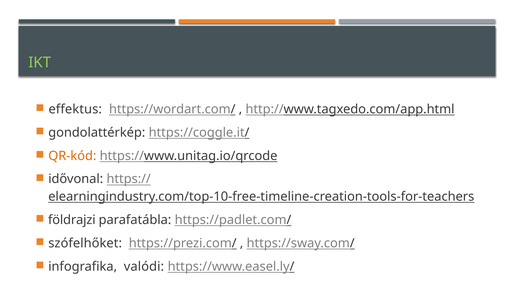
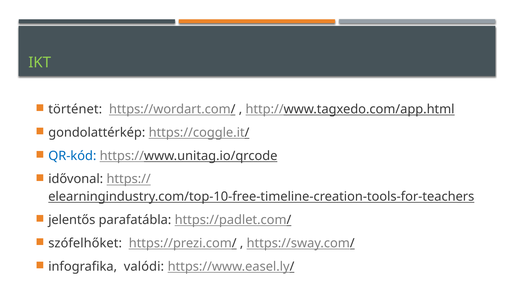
effektus: effektus -> történet
QR-kód colour: orange -> blue
földrajzi: földrajzi -> jelentős
